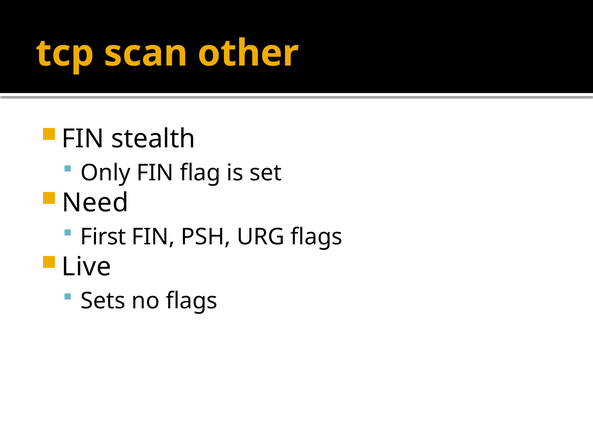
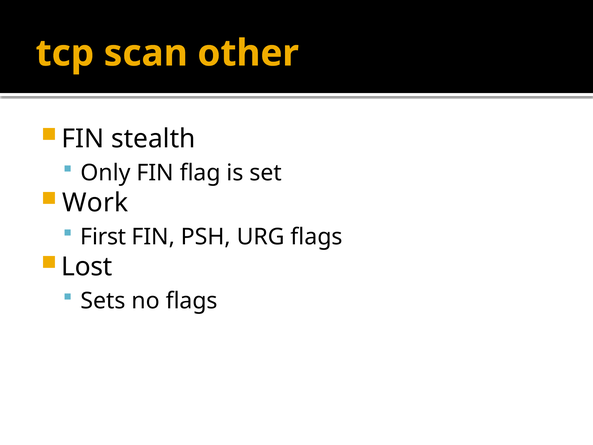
Need: Need -> Work
Live: Live -> Lost
